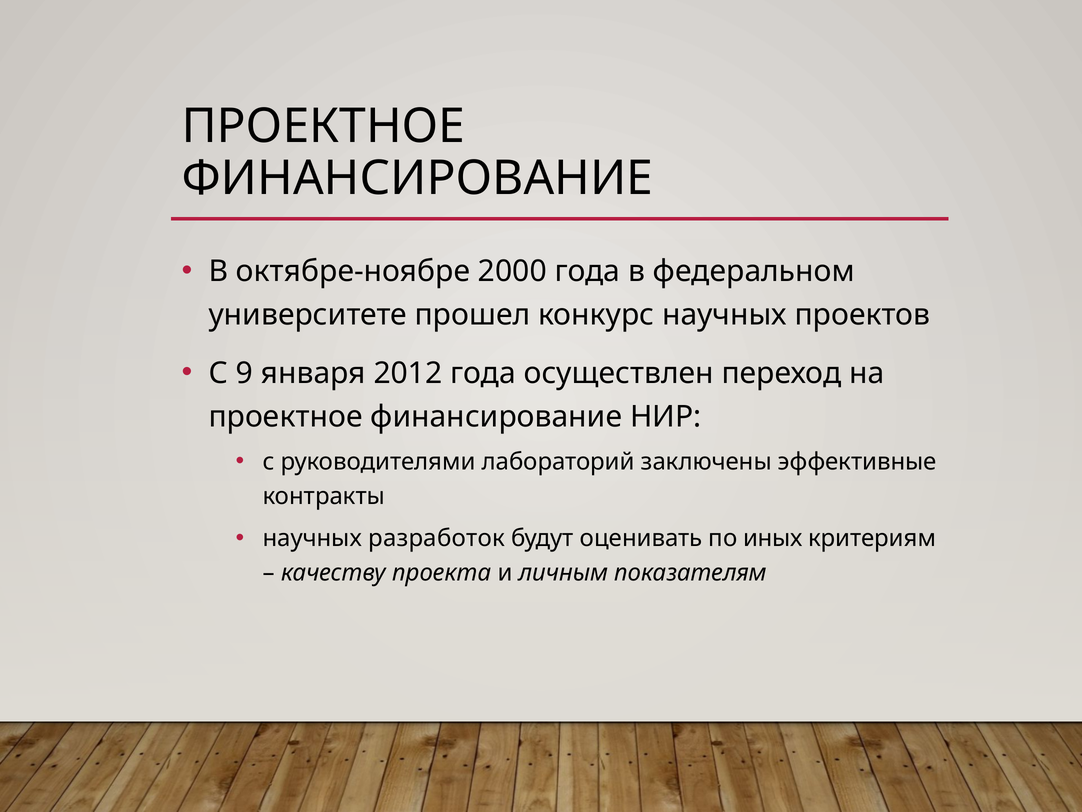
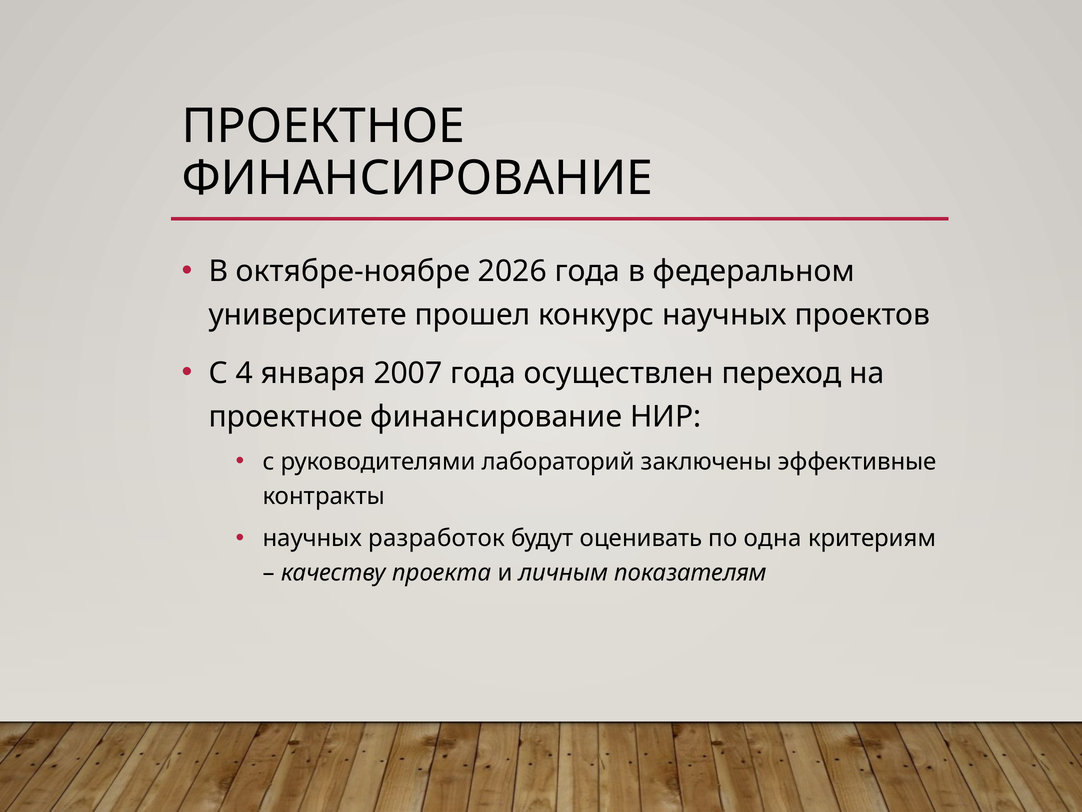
2000: 2000 -> 2026
9: 9 -> 4
2012: 2012 -> 2007
иных: иных -> одна
